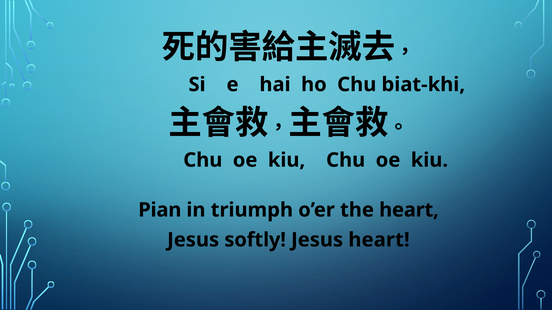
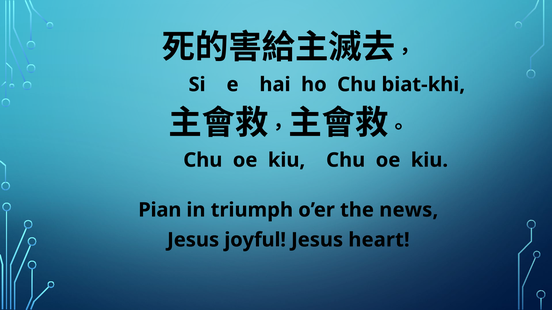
the heart: heart -> news
softly: softly -> joyful
